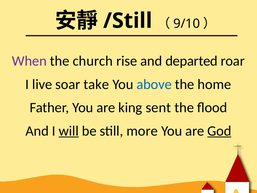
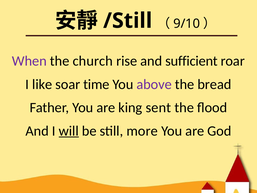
departed: departed -> sufficient
live: live -> like
take: take -> time
above colour: blue -> purple
home: home -> bread
God underline: present -> none
